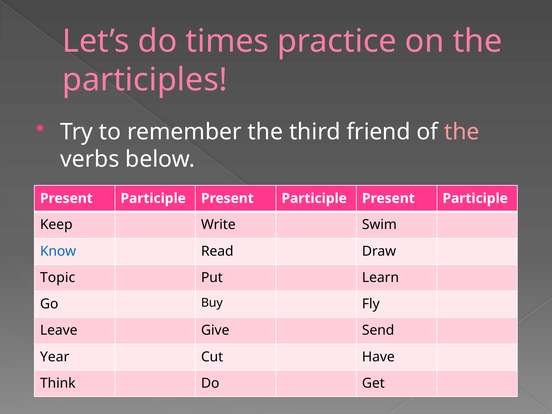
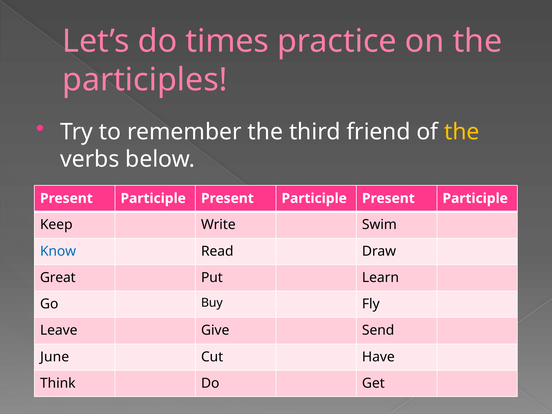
the at (462, 132) colour: pink -> yellow
Topic: Topic -> Great
Year: Year -> June
